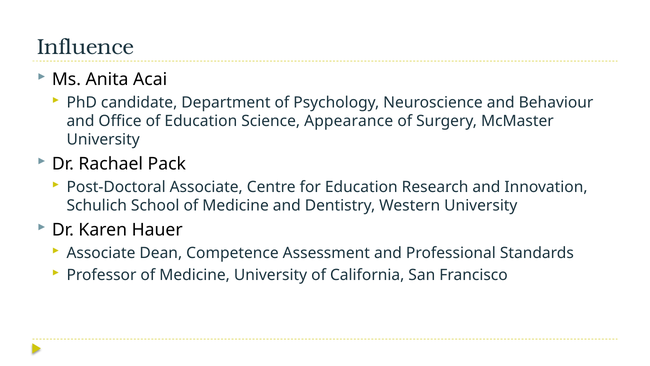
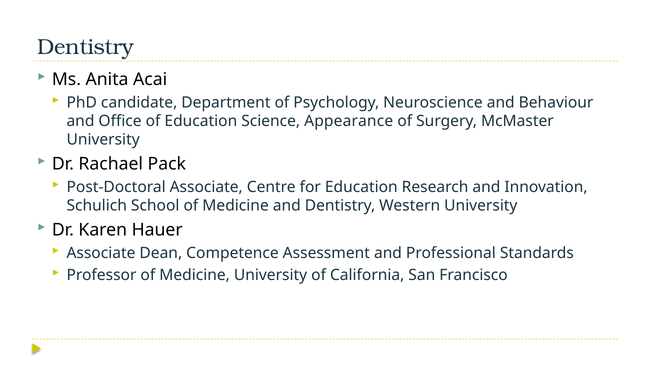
Influence at (86, 47): Influence -> Dentistry
